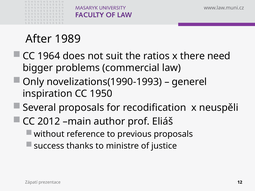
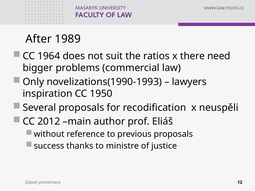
generel: generel -> lawyers
